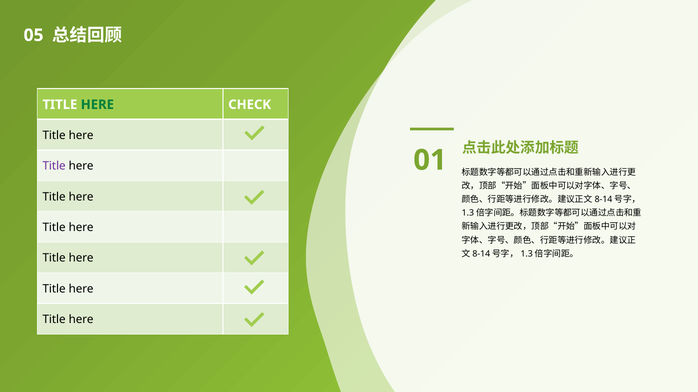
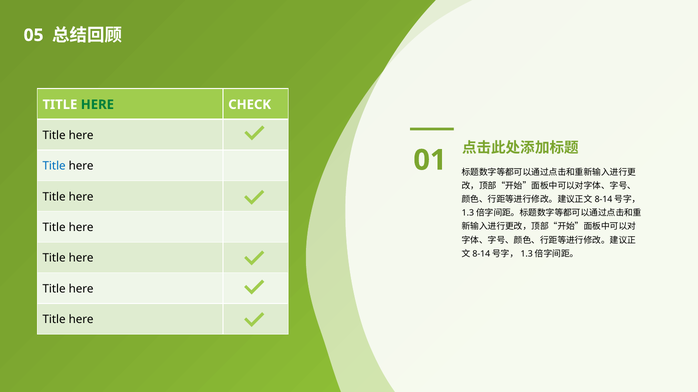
Title at (54, 166) colour: purple -> blue
